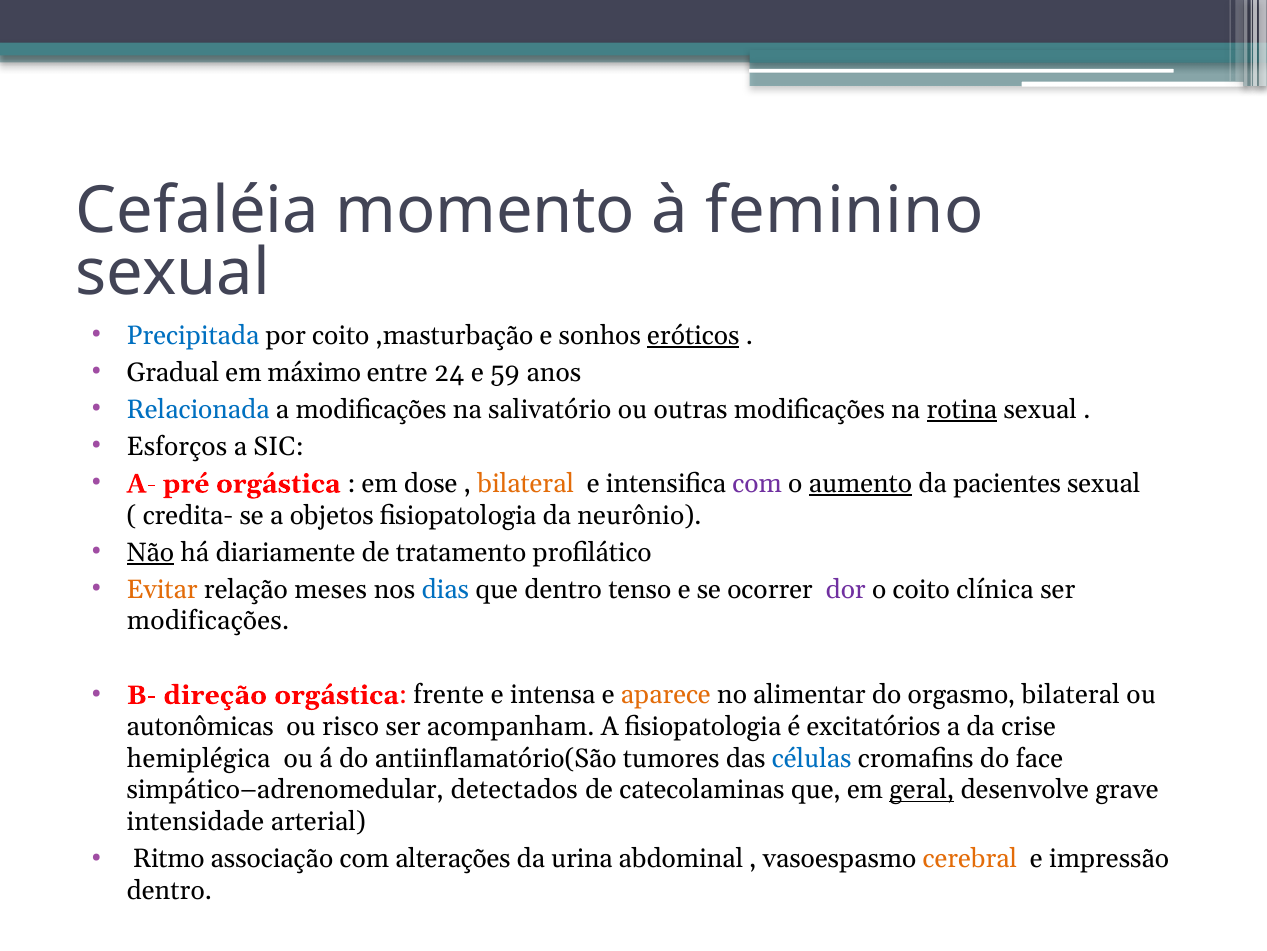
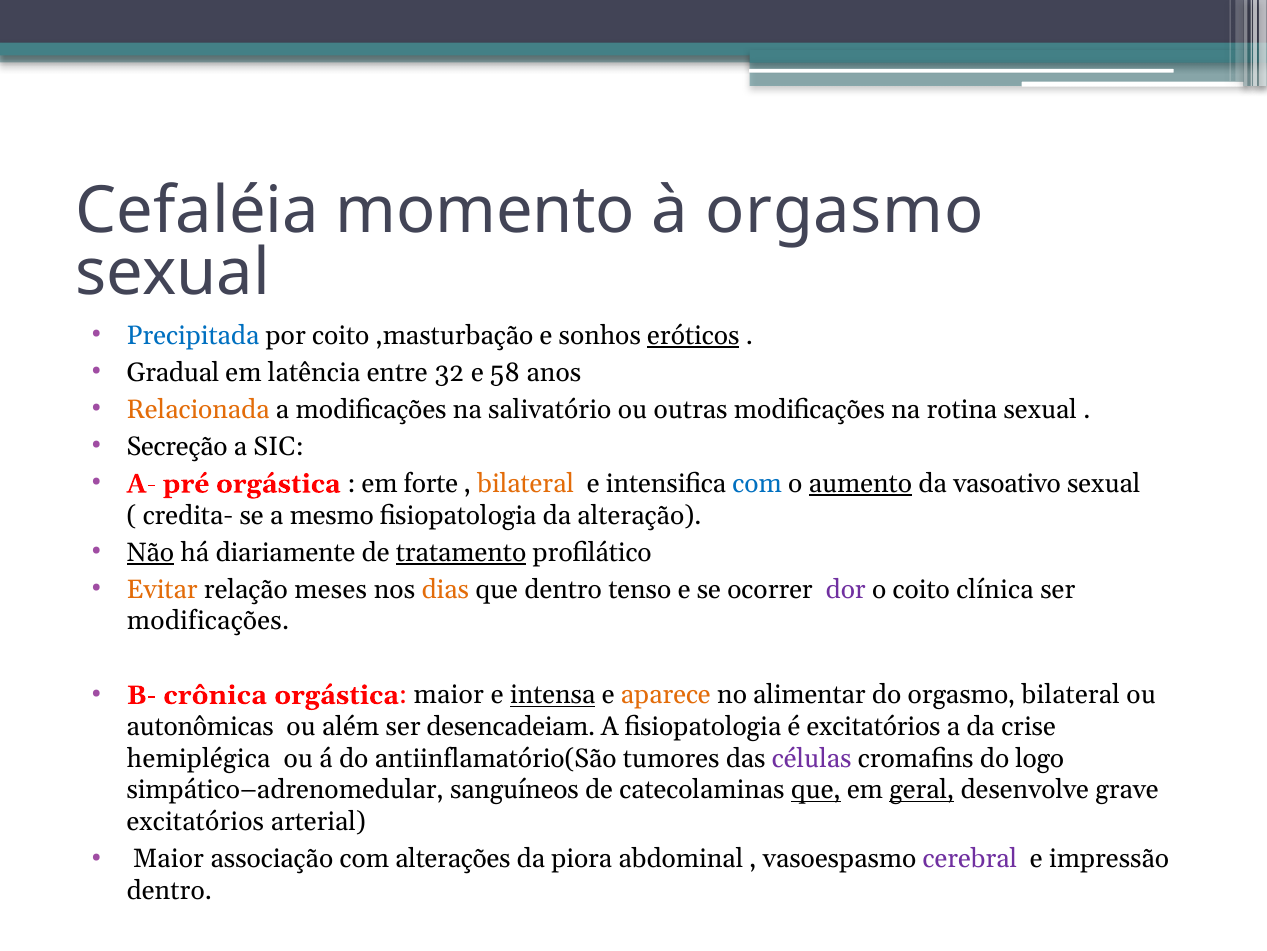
à feminino: feminino -> orgasmo
máximo: máximo -> latência
24: 24 -> 32
59: 59 -> 58
Relacionada colour: blue -> orange
rotina underline: present -> none
Esforços: Esforços -> Secreção
dose: dose -> forte
com at (757, 483) colour: purple -> blue
pacientes: pacientes -> vasoativo
objetos: objetos -> mesmo
neurônio: neurônio -> alteração
tratamento underline: none -> present
dias colour: blue -> orange
direção: direção -> crônica
orgástica frente: frente -> maior
intensa underline: none -> present
risco: risco -> além
acompanham: acompanham -> desencadeiam
células colour: blue -> purple
face: face -> logo
detectados: detectados -> sanguíneos
que at (816, 790) underline: none -> present
intensidade at (195, 821): intensidade -> excitatórios
Ritmo at (169, 858): Ritmo -> Maior
urina: urina -> piora
cerebral colour: orange -> purple
